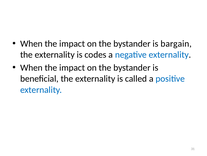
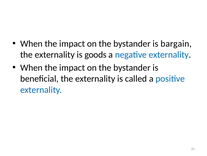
codes: codes -> goods
